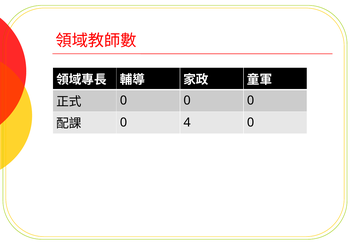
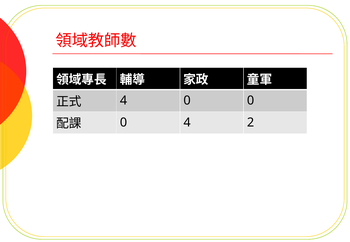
0 at (123, 101): 0 -> 4
4 0: 0 -> 2
